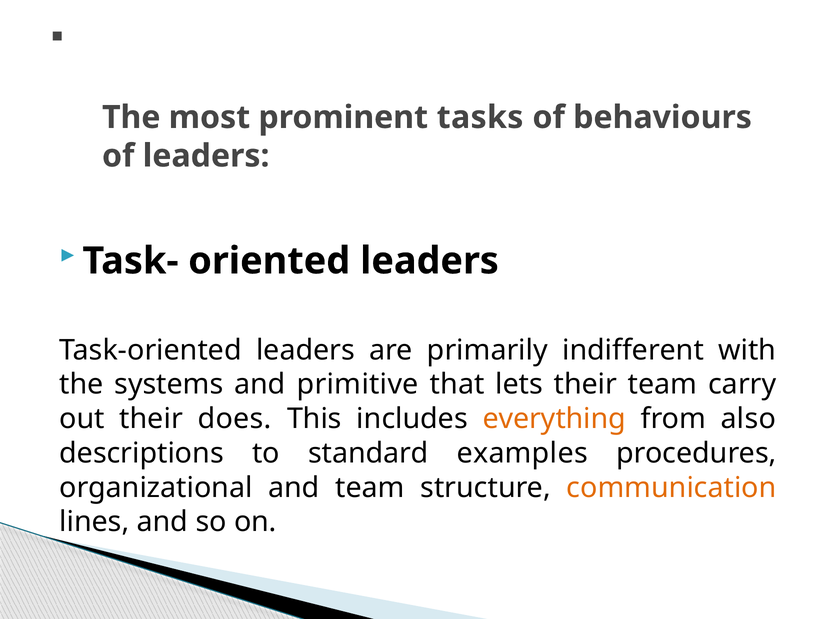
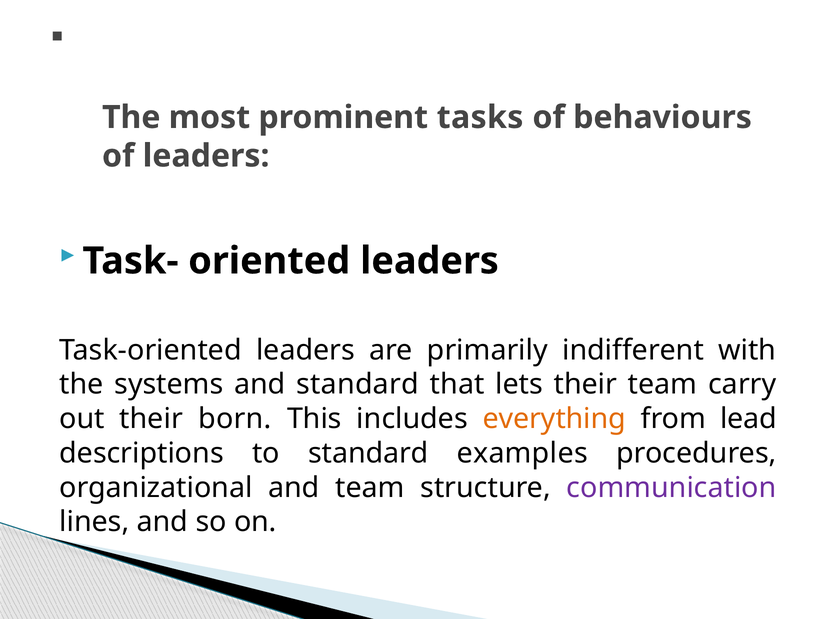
and primitive: primitive -> standard
does: does -> born
also: also -> lead
communication colour: orange -> purple
